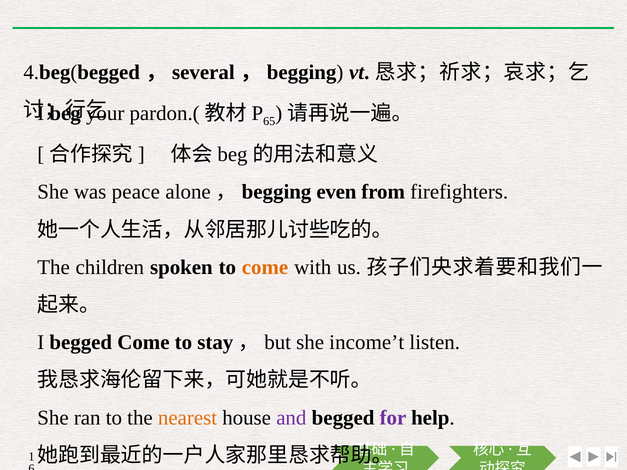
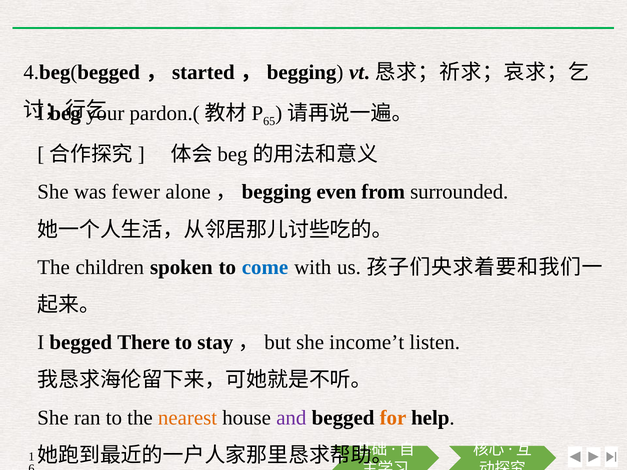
several: several -> started
peace: peace -> fewer
firefighters: firefighters -> surrounded
come at (265, 267) colour: orange -> blue
begged Come: Come -> There
for colour: purple -> orange
